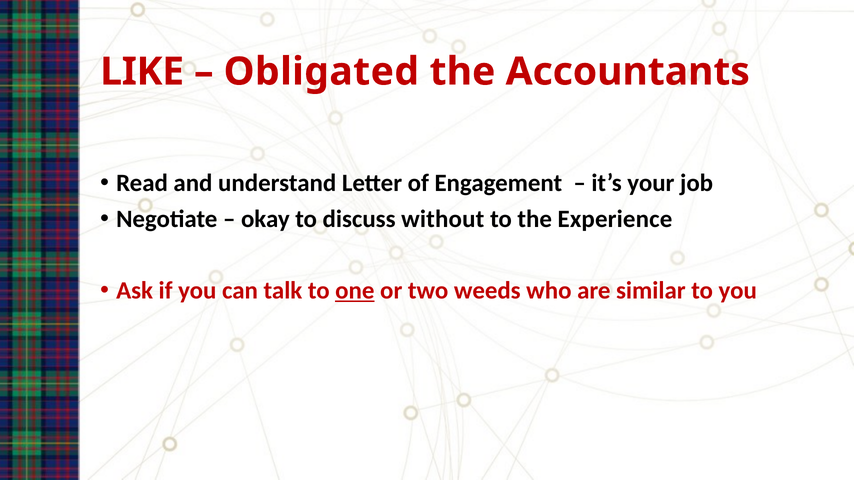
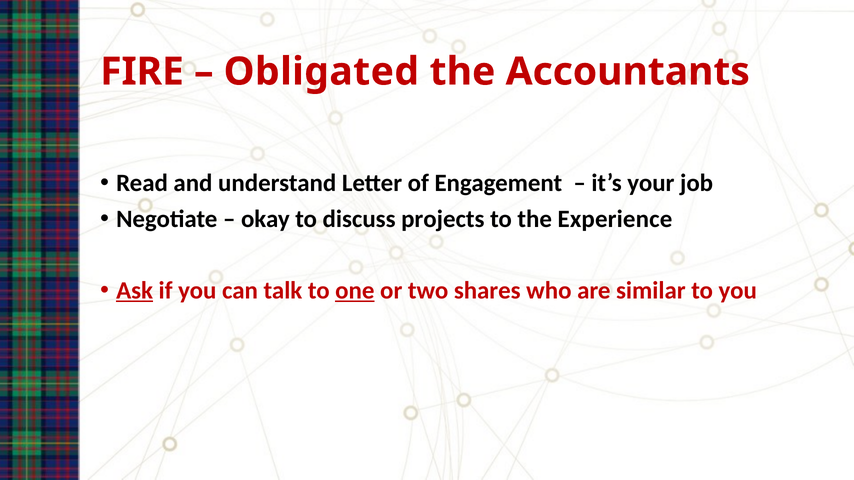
LIKE: LIKE -> FIRE
without: without -> projects
Ask underline: none -> present
weeds: weeds -> shares
